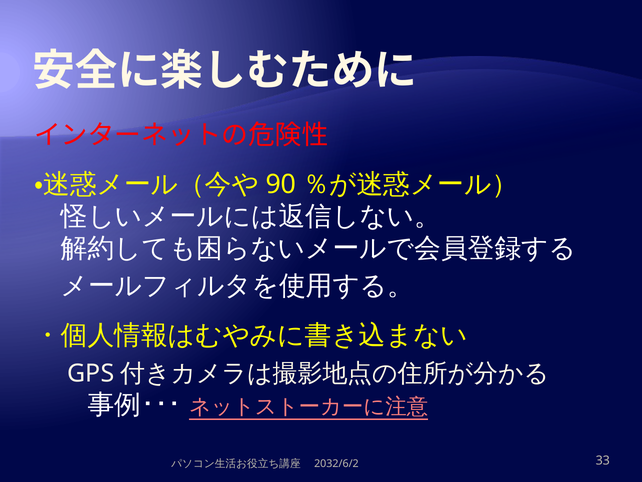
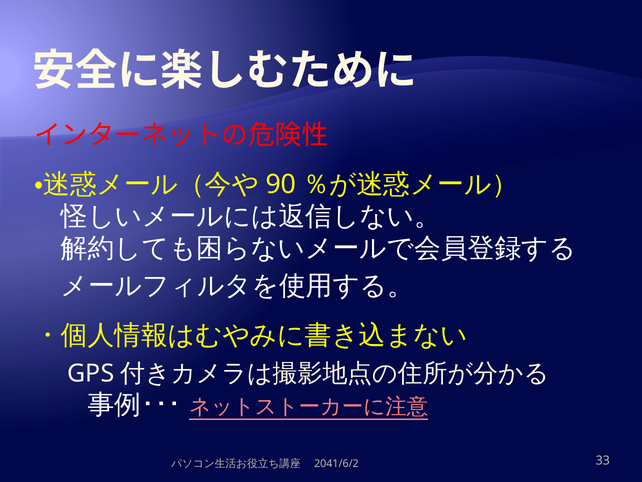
2032/6/2: 2032/6/2 -> 2041/6/2
